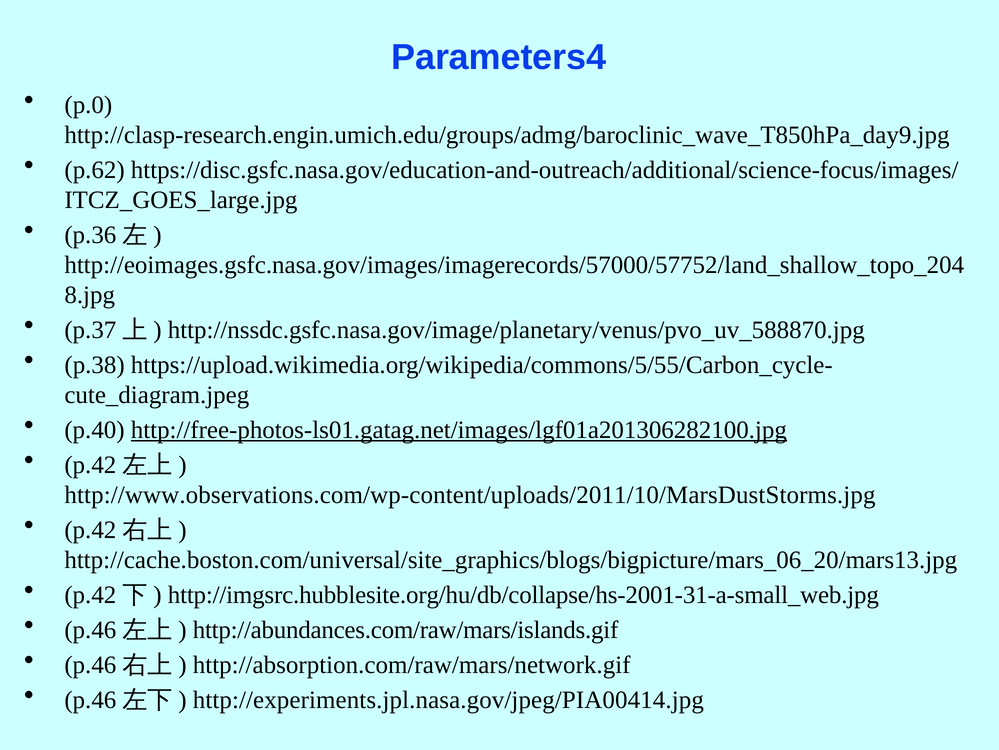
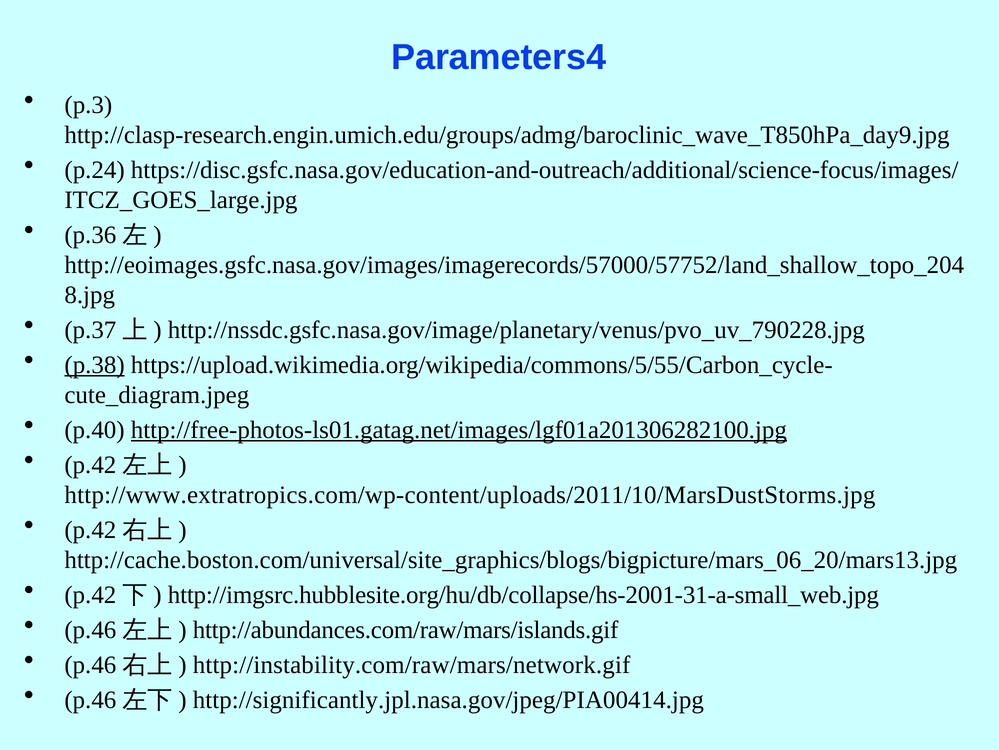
p.0: p.0 -> p.3
p.62: p.62 -> p.24
http://nssdc.gsfc.nasa.gov/image/planetary/venus/pvo_uv_588870.jpg: http://nssdc.gsfc.nasa.gov/image/planetary/venus/pvo_uv_588870.jpg -> http://nssdc.gsfc.nasa.gov/image/planetary/venus/pvo_uv_790228.jpg
p.38 underline: none -> present
http://www.observations.com/wp-content/uploads/2011/10/MarsDustStorms.jpg: http://www.observations.com/wp-content/uploads/2011/10/MarsDustStorms.jpg -> http://www.extratropics.com/wp-content/uploads/2011/10/MarsDustStorms.jpg
http://absorption.com/raw/mars/network.gif: http://absorption.com/raw/mars/network.gif -> http://instability.com/raw/mars/network.gif
http://experiments.jpl.nasa.gov/jpeg/PIA00414.jpg: http://experiments.jpl.nasa.gov/jpeg/PIA00414.jpg -> http://significantly.jpl.nasa.gov/jpeg/PIA00414.jpg
